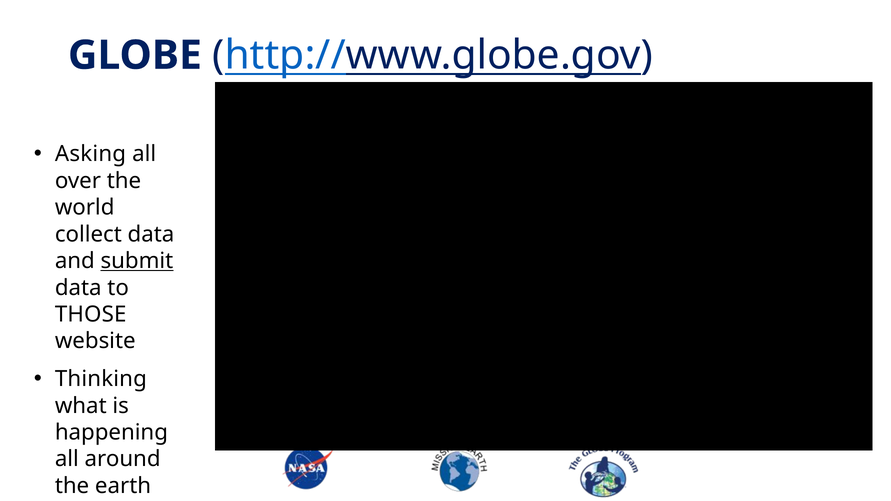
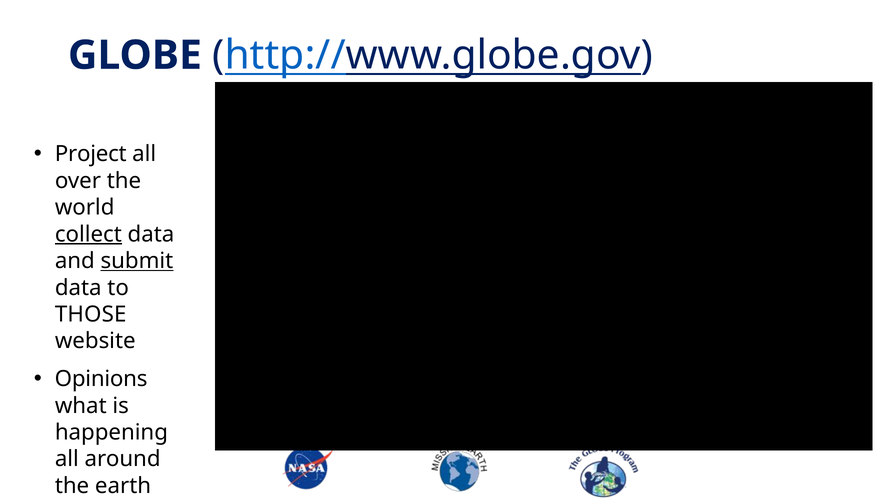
Asking: Asking -> Project
collect underline: none -> present
Thinking: Thinking -> Opinions
